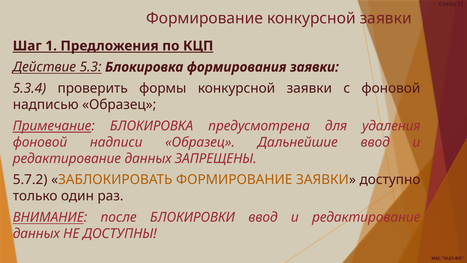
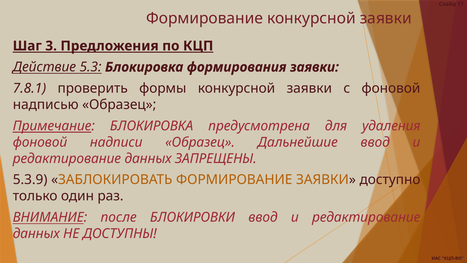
1: 1 -> 3
5.3.4: 5.3.4 -> 7.8.1
5.7.2: 5.7.2 -> 5.3.9
